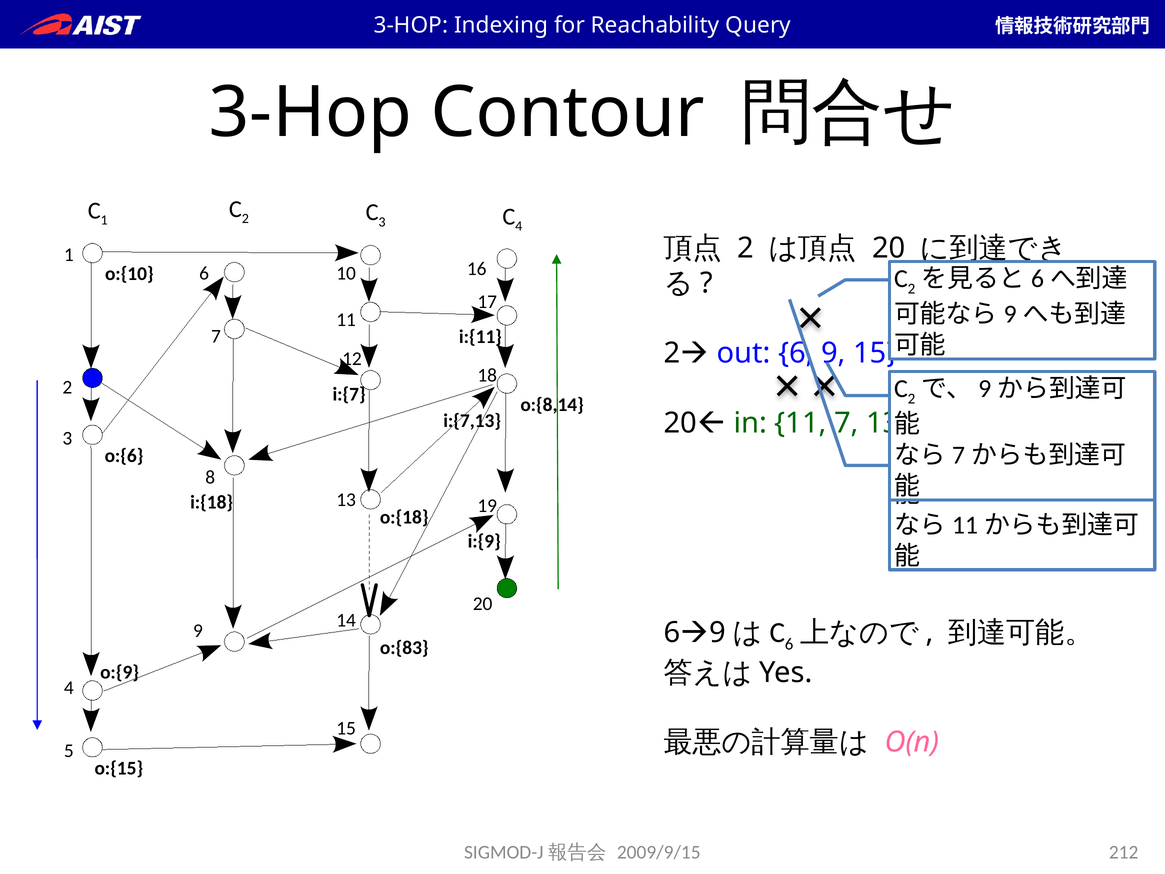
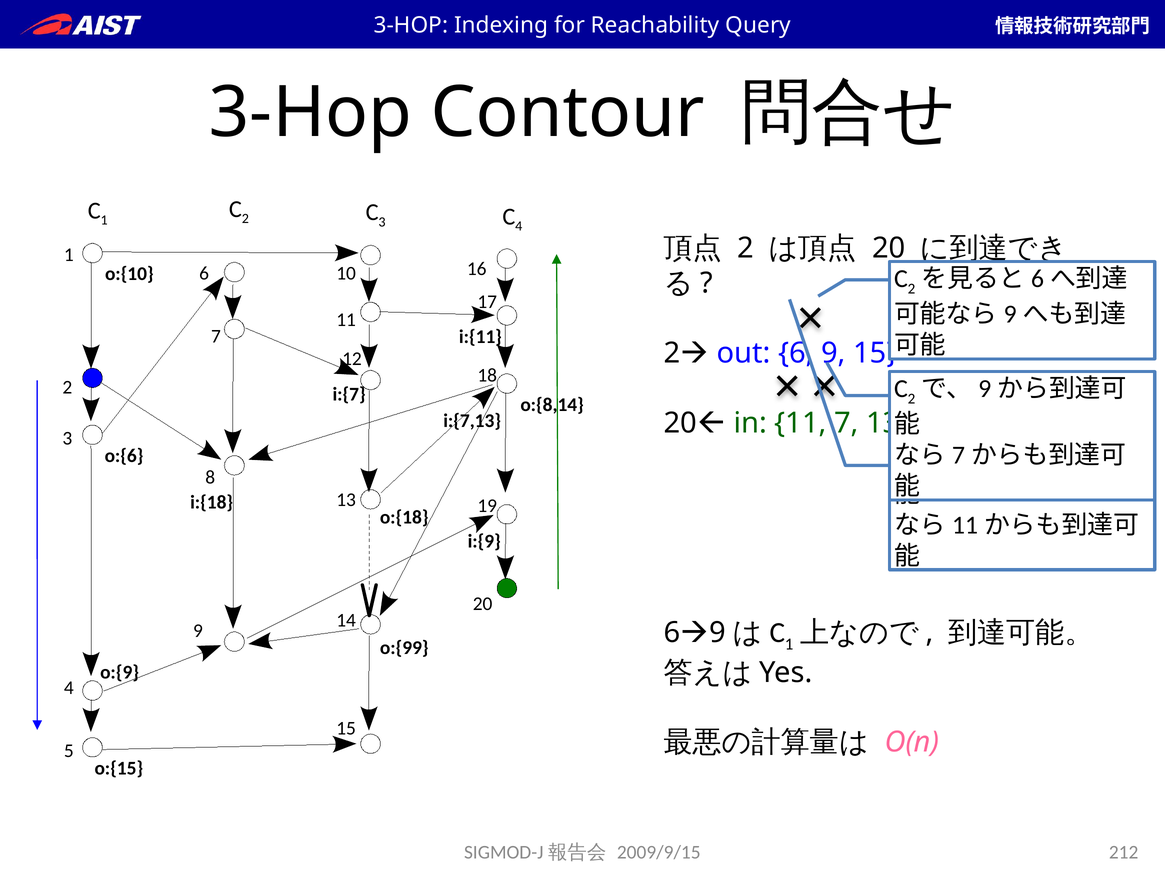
6 at (789, 644): 6 -> 1
o:{83: o:{83 -> o:{99
